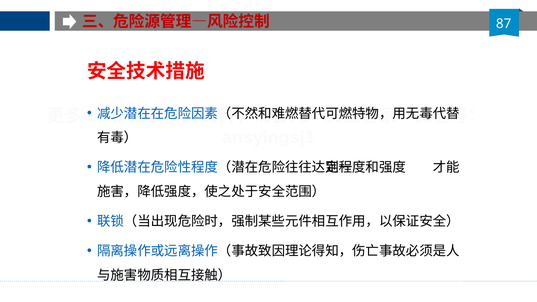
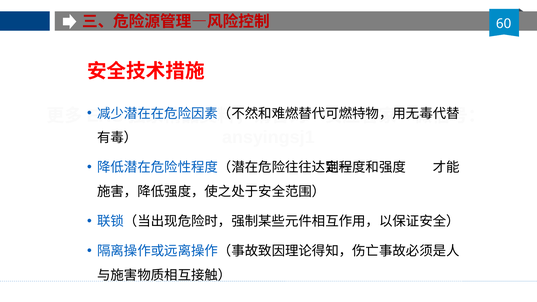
87: 87 -> 60
